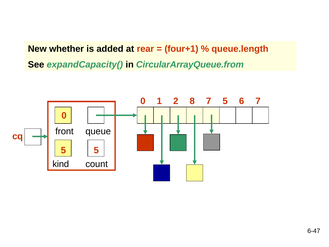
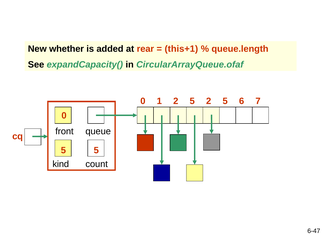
four+1: four+1 -> this+1
CircularArrayQueue.from: CircularArrayQueue.from -> CircularArrayQueue.ofaf
0 8: 8 -> 5
1 7: 7 -> 2
